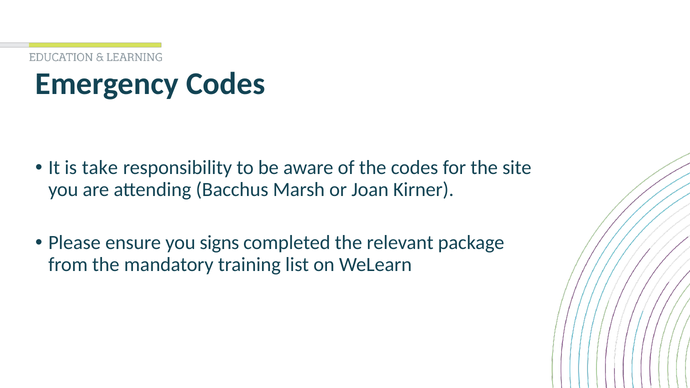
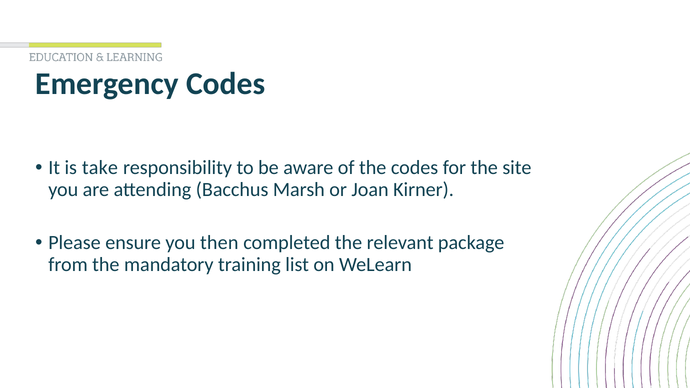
signs: signs -> then
